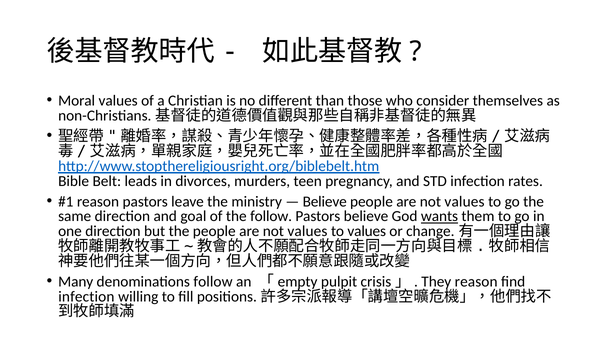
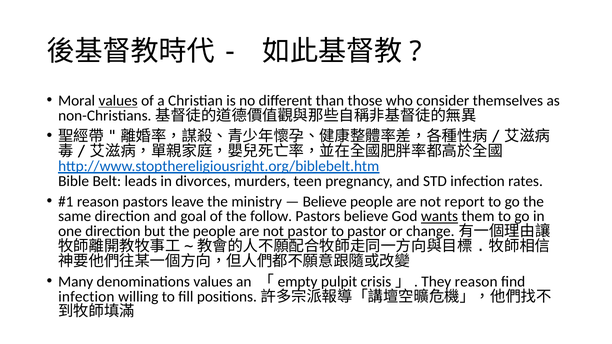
values at (118, 101) underline: none -> present
values at (465, 202): values -> report
values at (307, 231): values -> pastor
to values: values -> pastor
denominations follow: follow -> values
